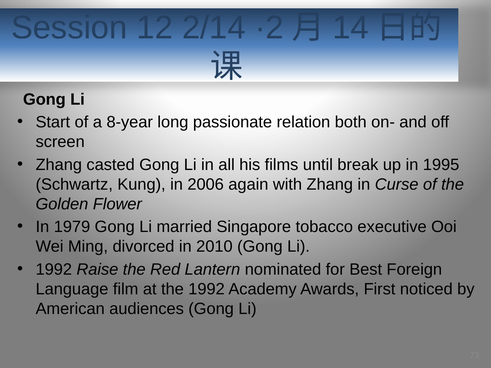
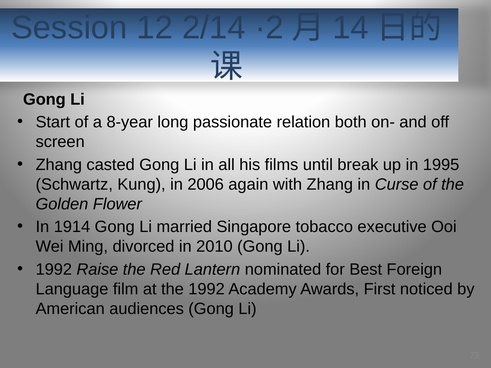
1979: 1979 -> 1914
